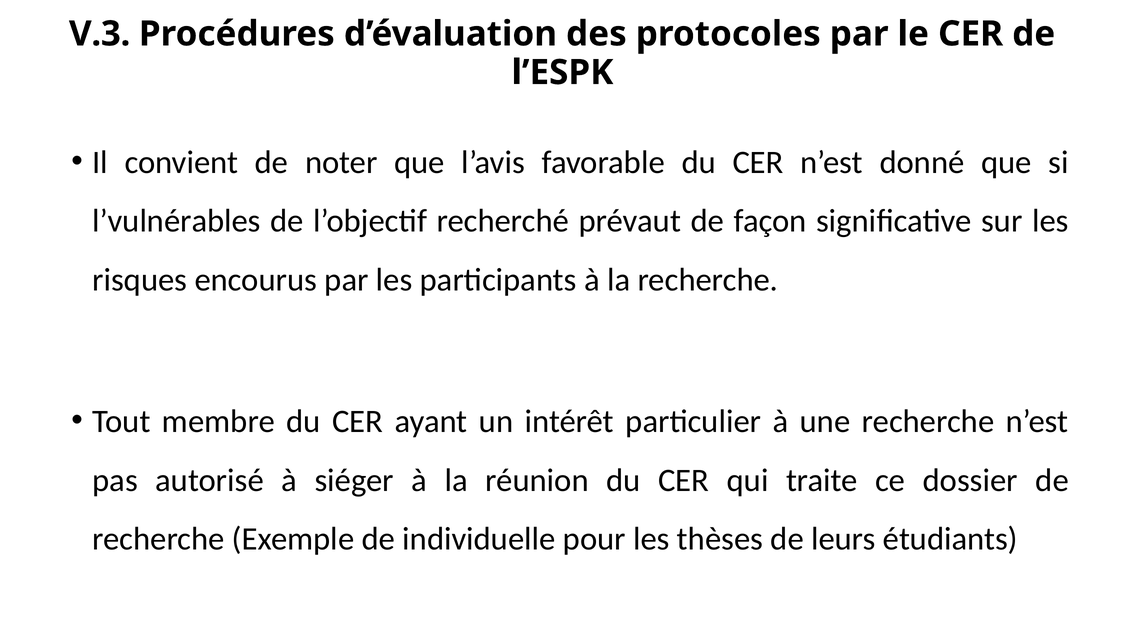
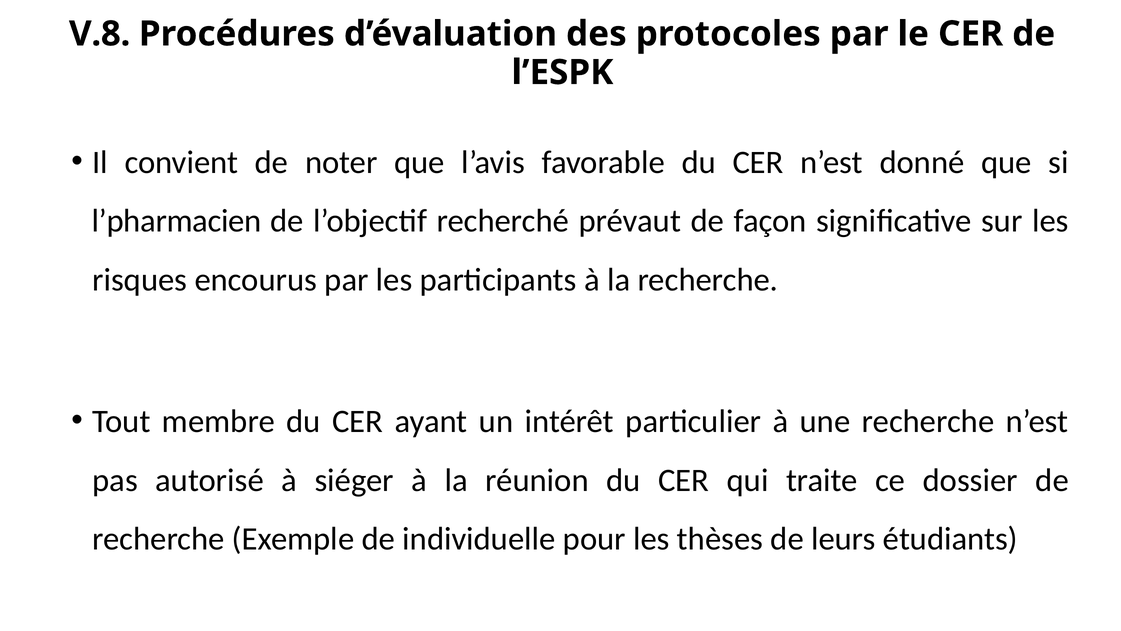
V.3: V.3 -> V.8
l’vulnérables: l’vulnérables -> l’pharmacien
